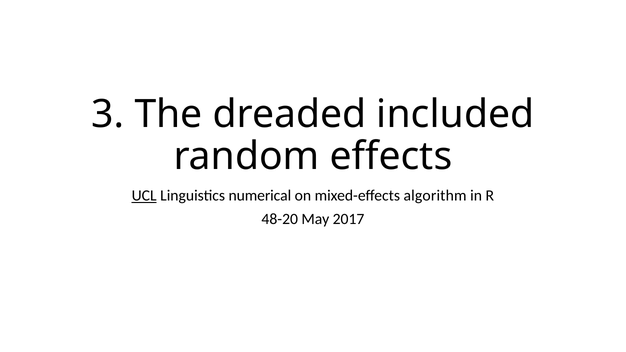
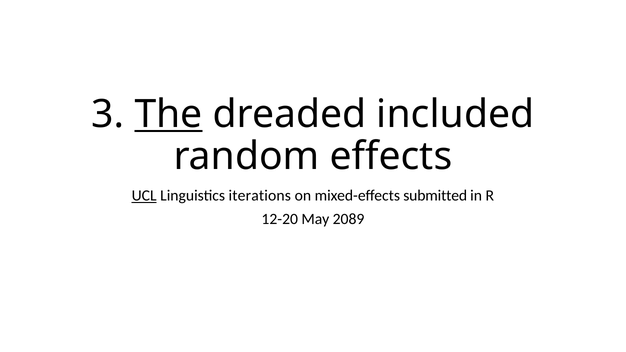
The underline: none -> present
numerical: numerical -> iterations
algorithm: algorithm -> submitted
48-20: 48-20 -> 12-20
2017: 2017 -> 2089
